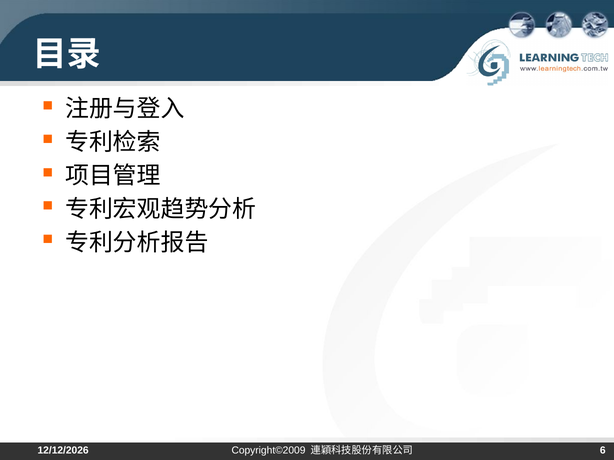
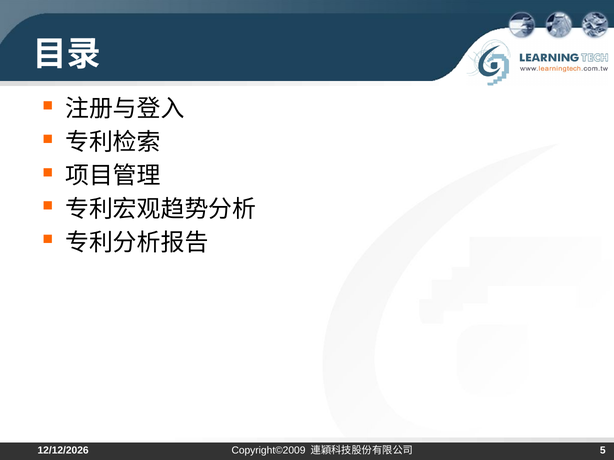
6: 6 -> 5
